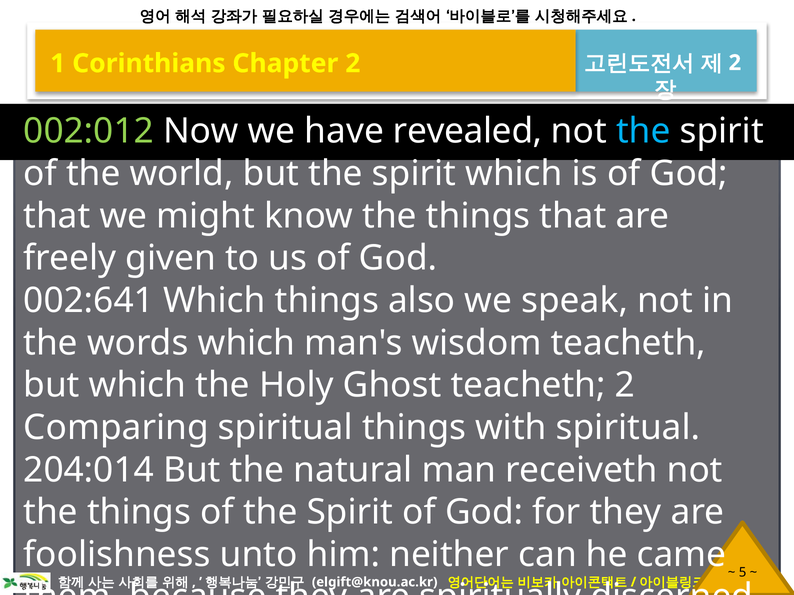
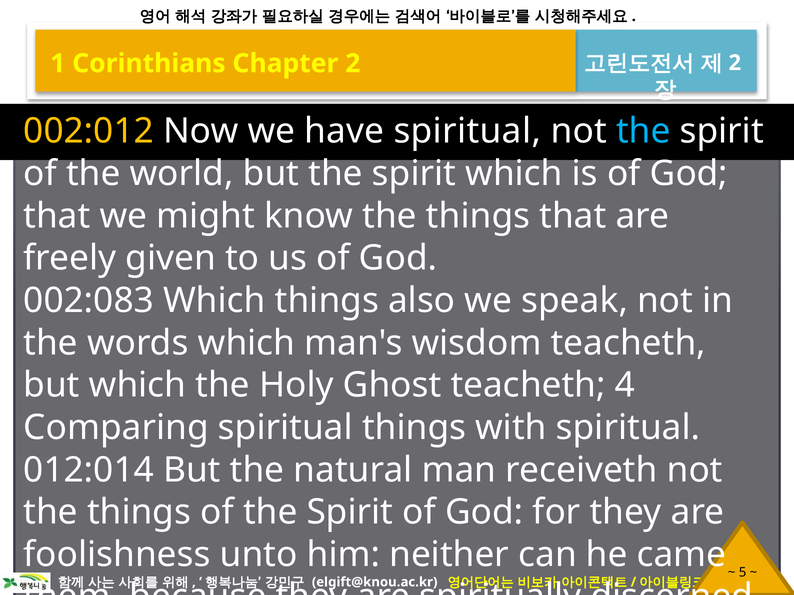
002:012 colour: light green -> yellow
have revealed: revealed -> spiritual
002:641: 002:641 -> 002:083
teacheth 2: 2 -> 4
204:014: 204:014 -> 012:014
